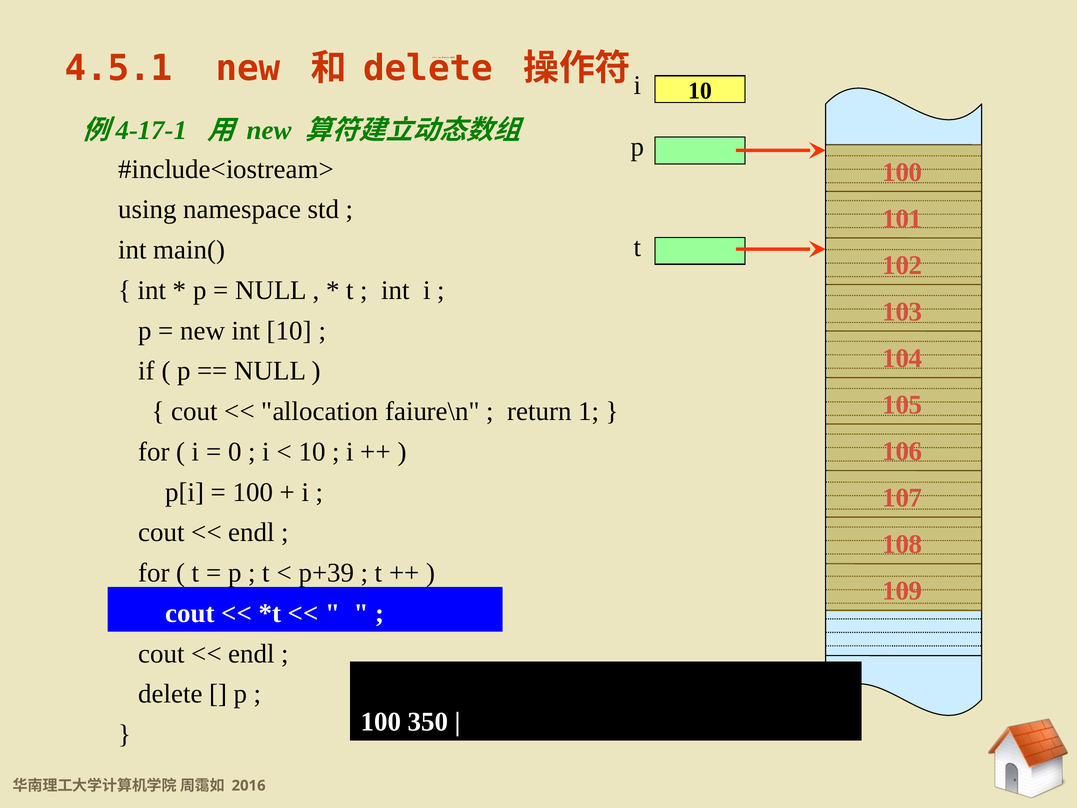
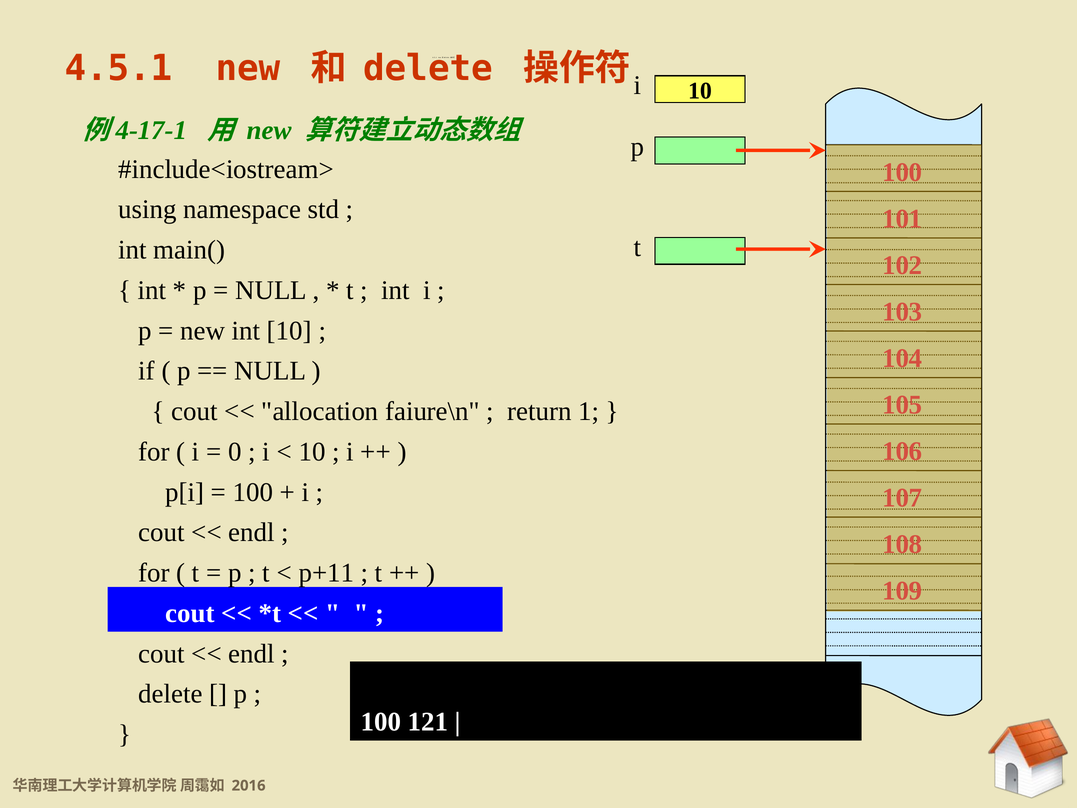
p+39: p+39 -> p+11
350: 350 -> 121
